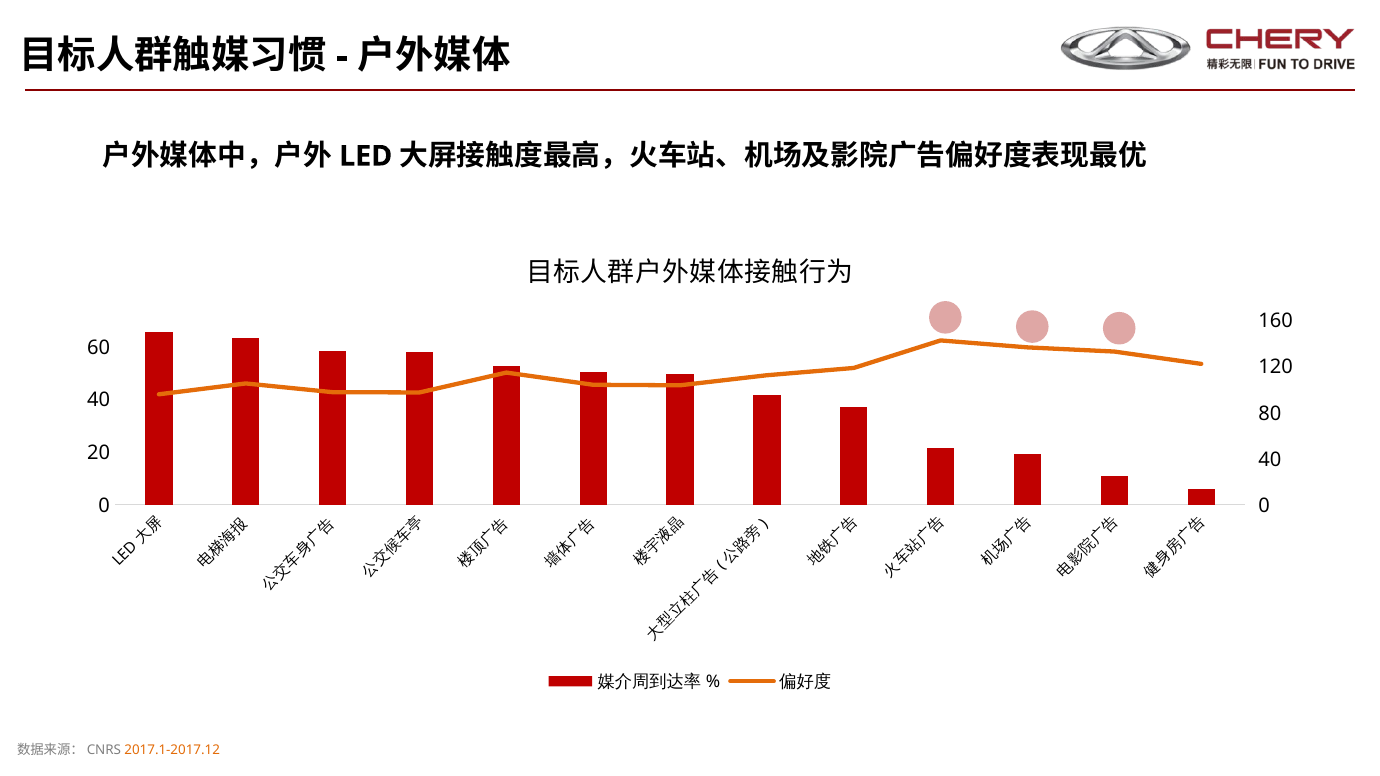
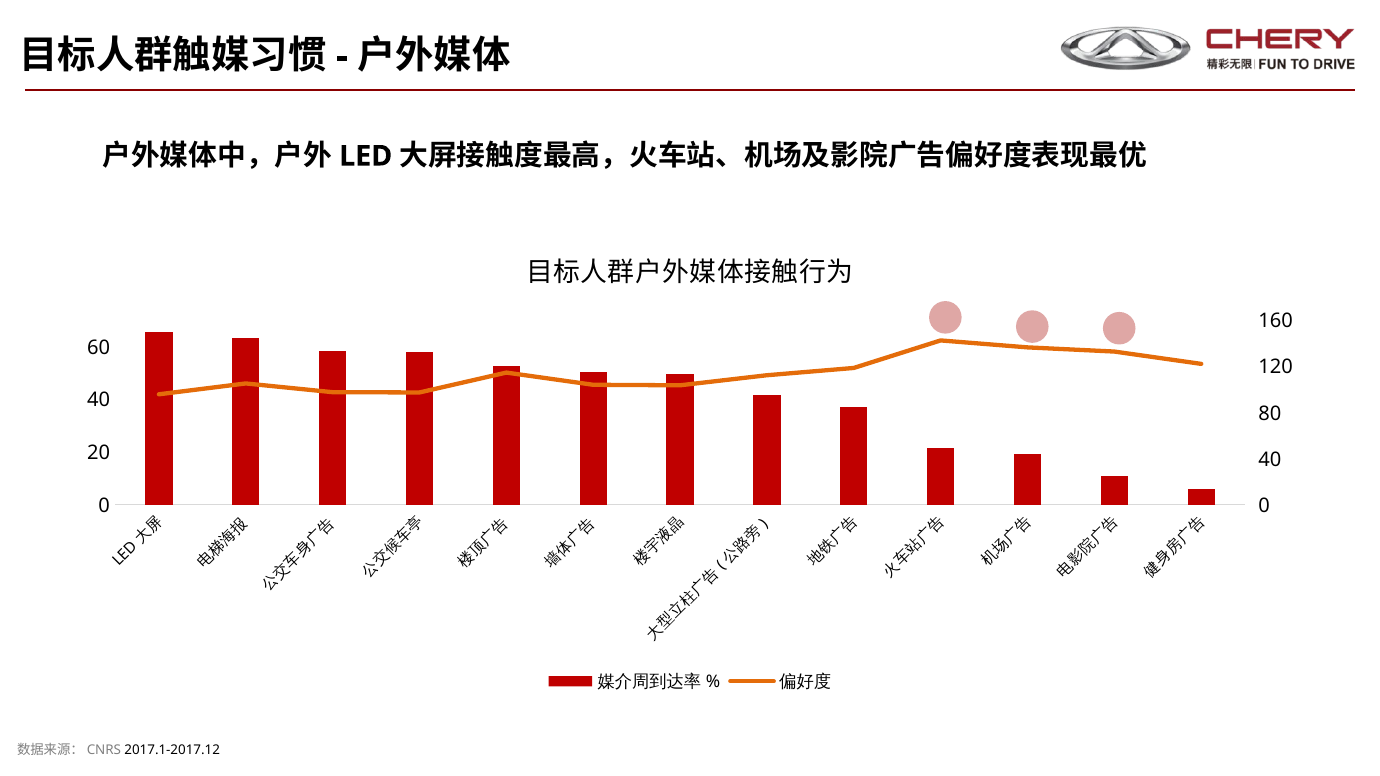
2017.1-2017.12 colour: orange -> black
